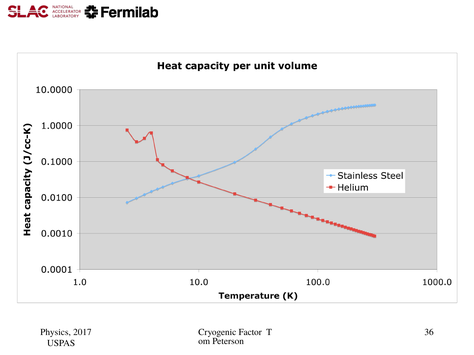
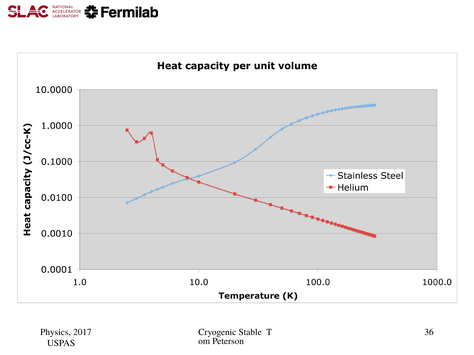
Factor: Factor -> Stable
